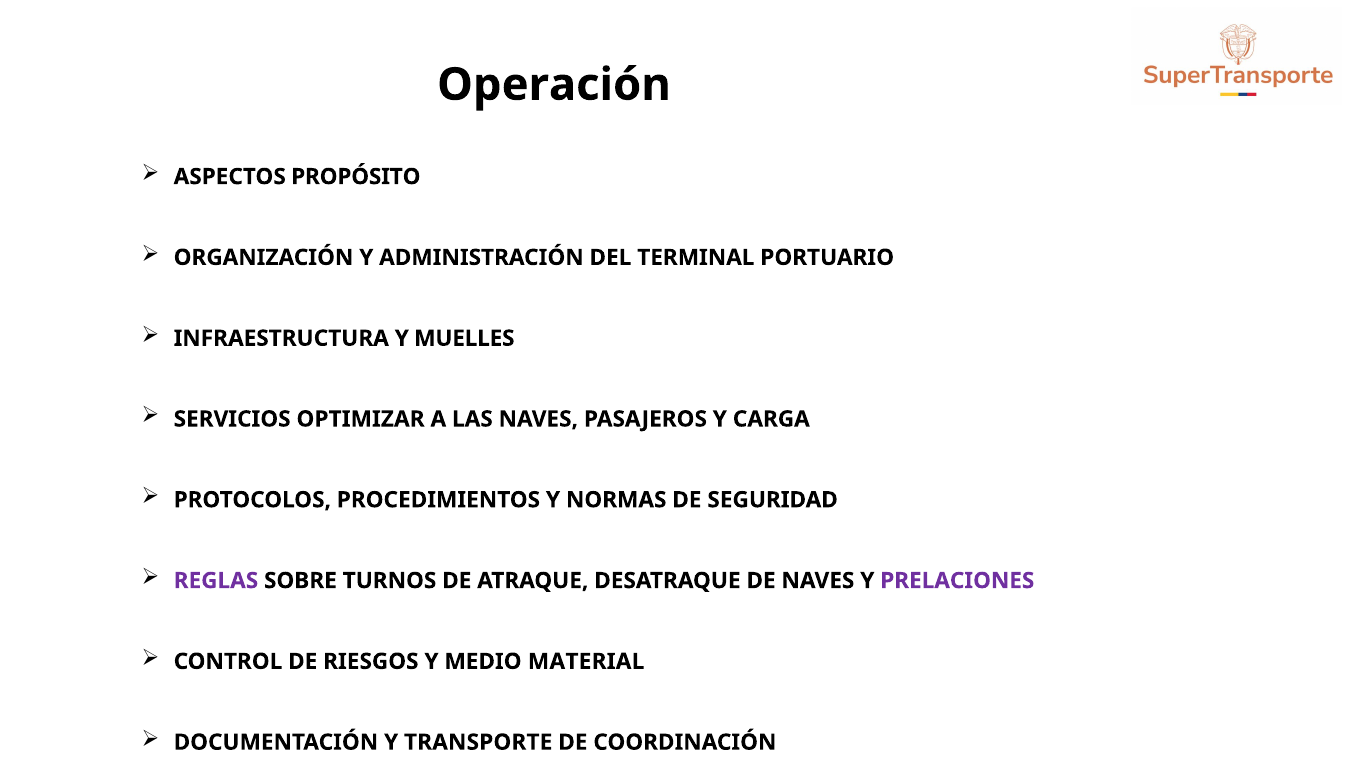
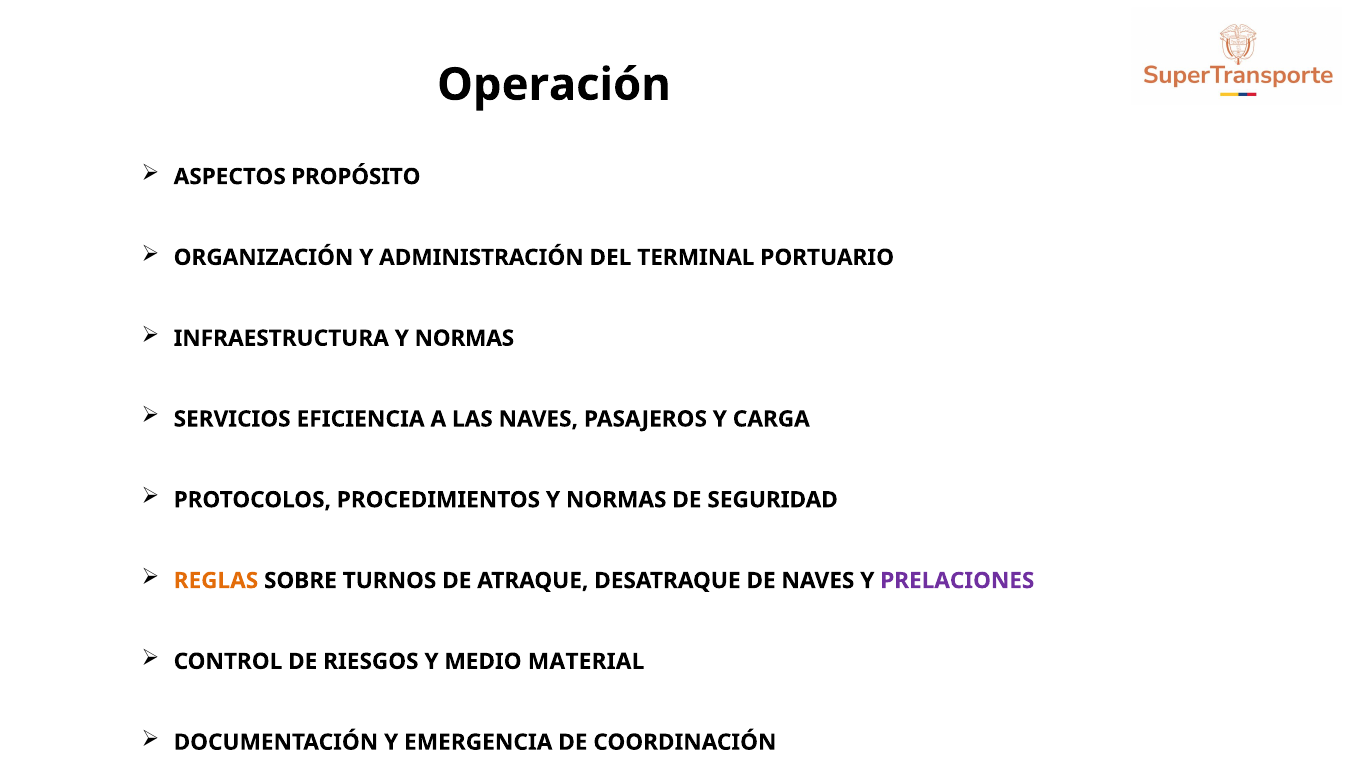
INFRAESTRUCTURA Y MUELLES: MUELLES -> NORMAS
OPTIMIZAR: OPTIMIZAR -> EFICIENCIA
REGLAS colour: purple -> orange
TRANSPORTE: TRANSPORTE -> EMERGENCIA
